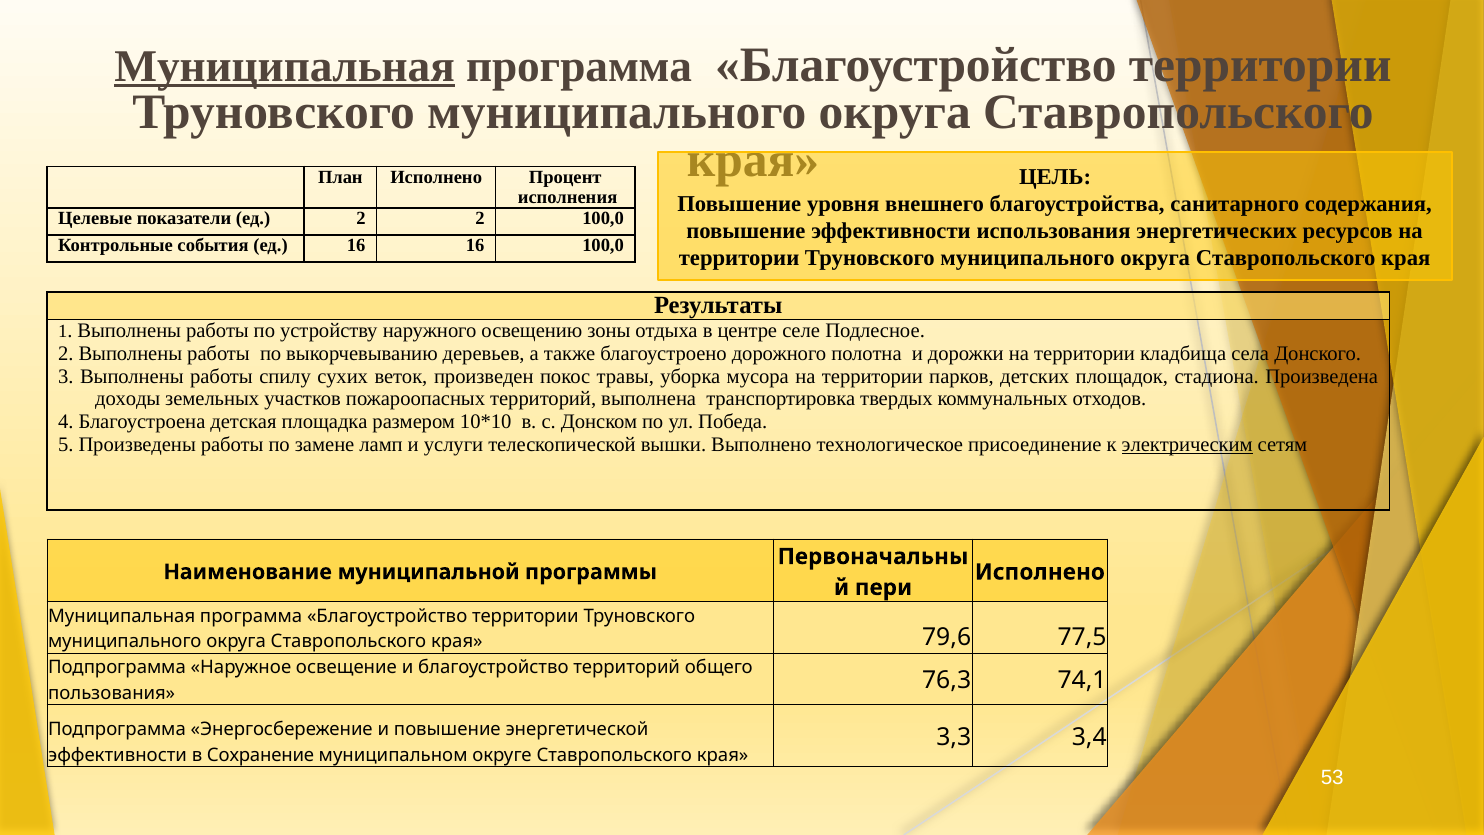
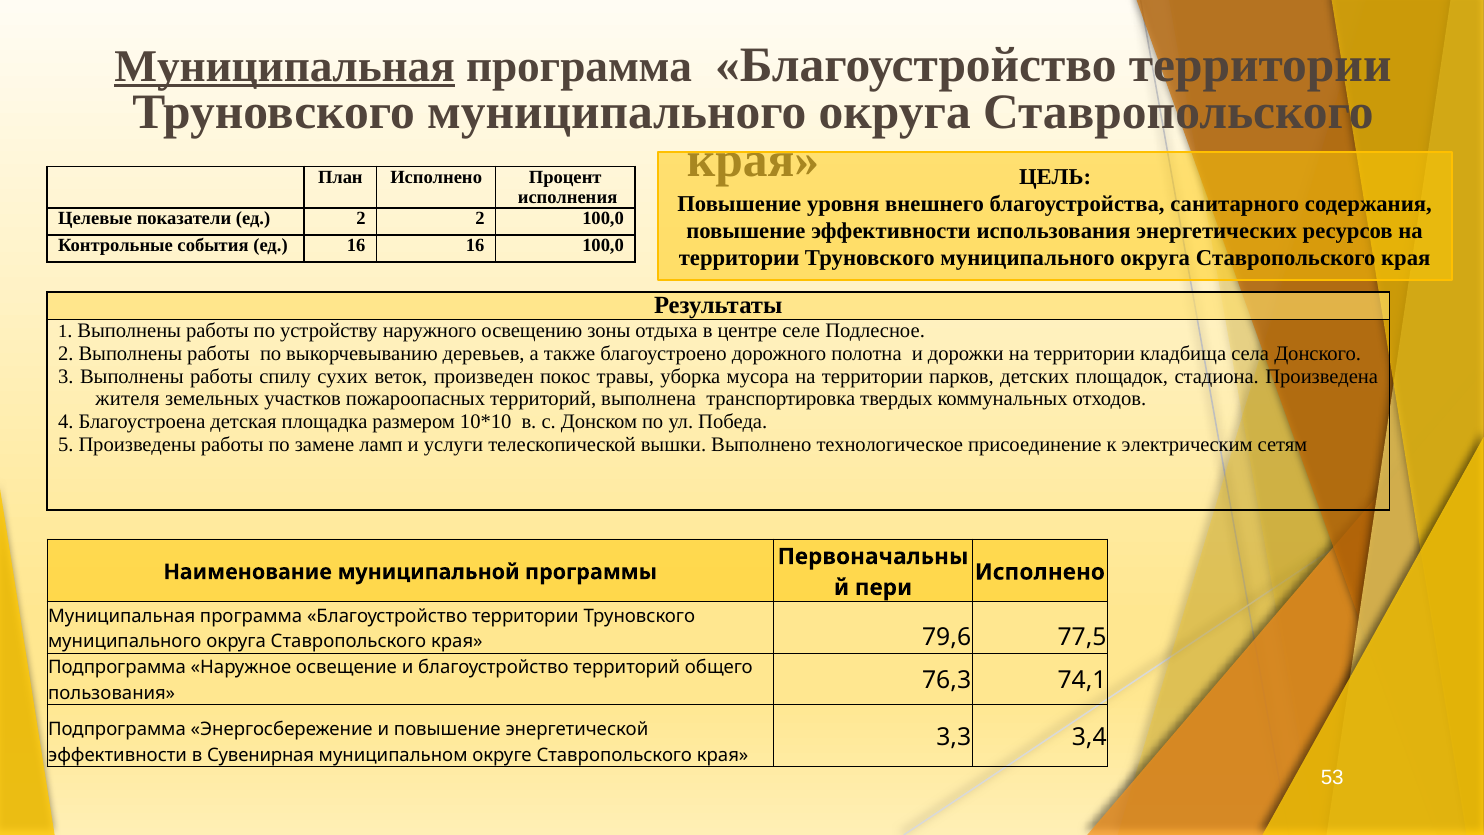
доходы: доходы -> жителя
электрическим underline: present -> none
Сохранение: Сохранение -> Сувенирная
